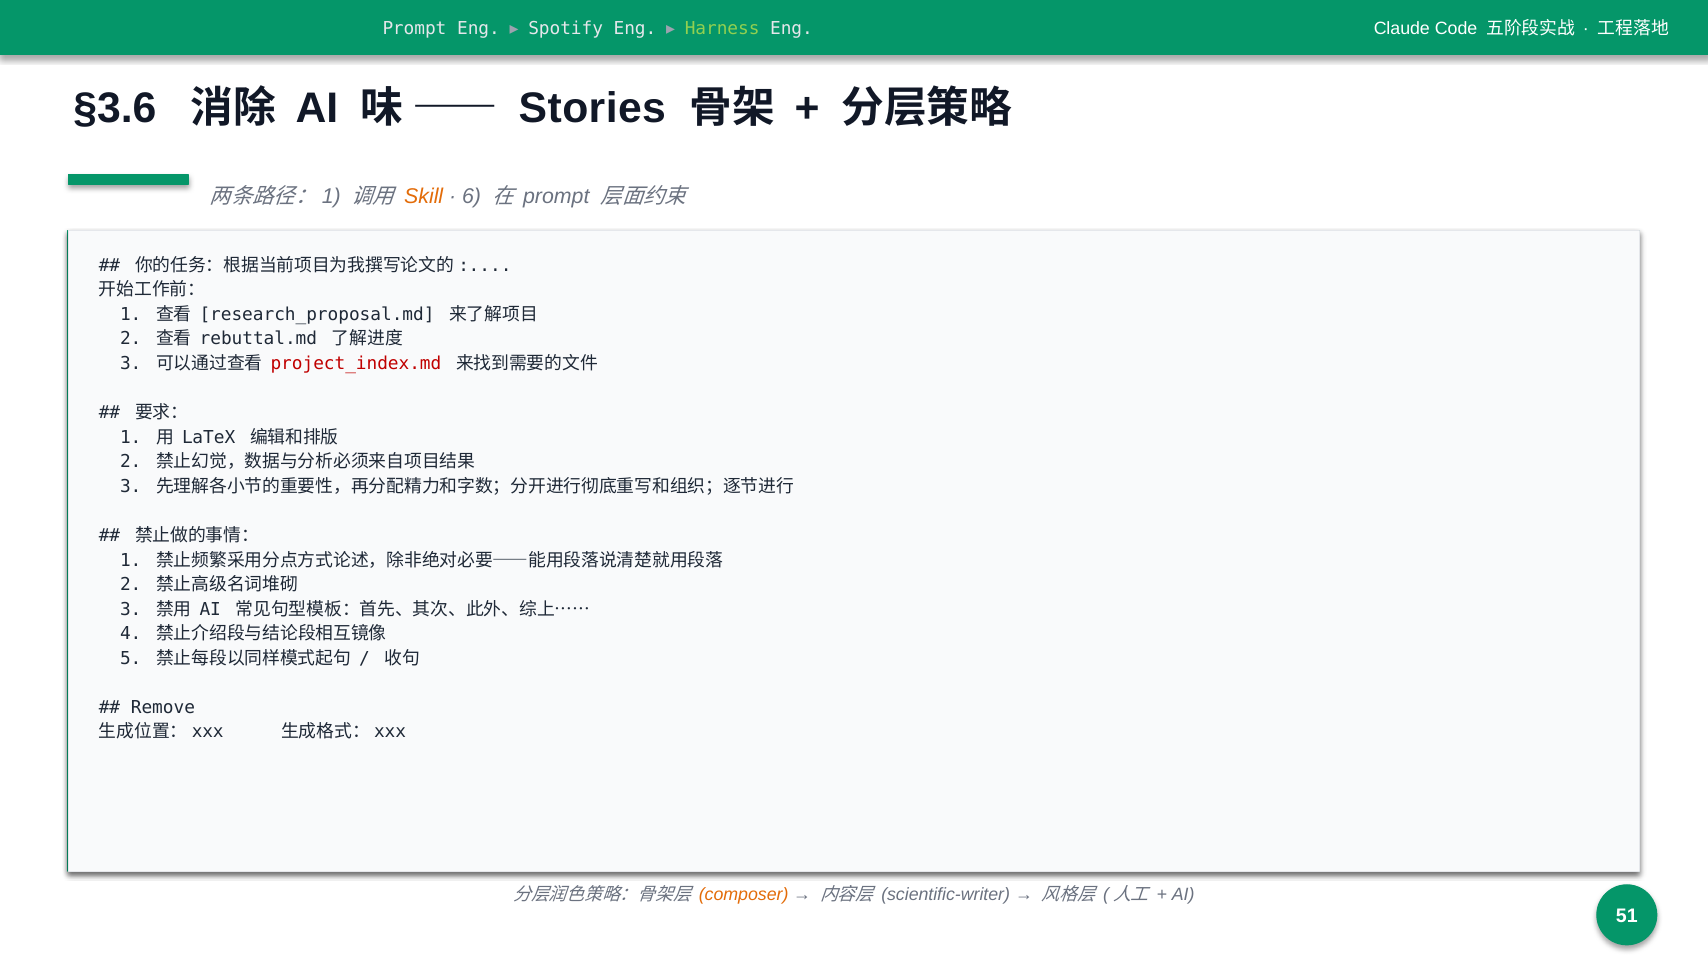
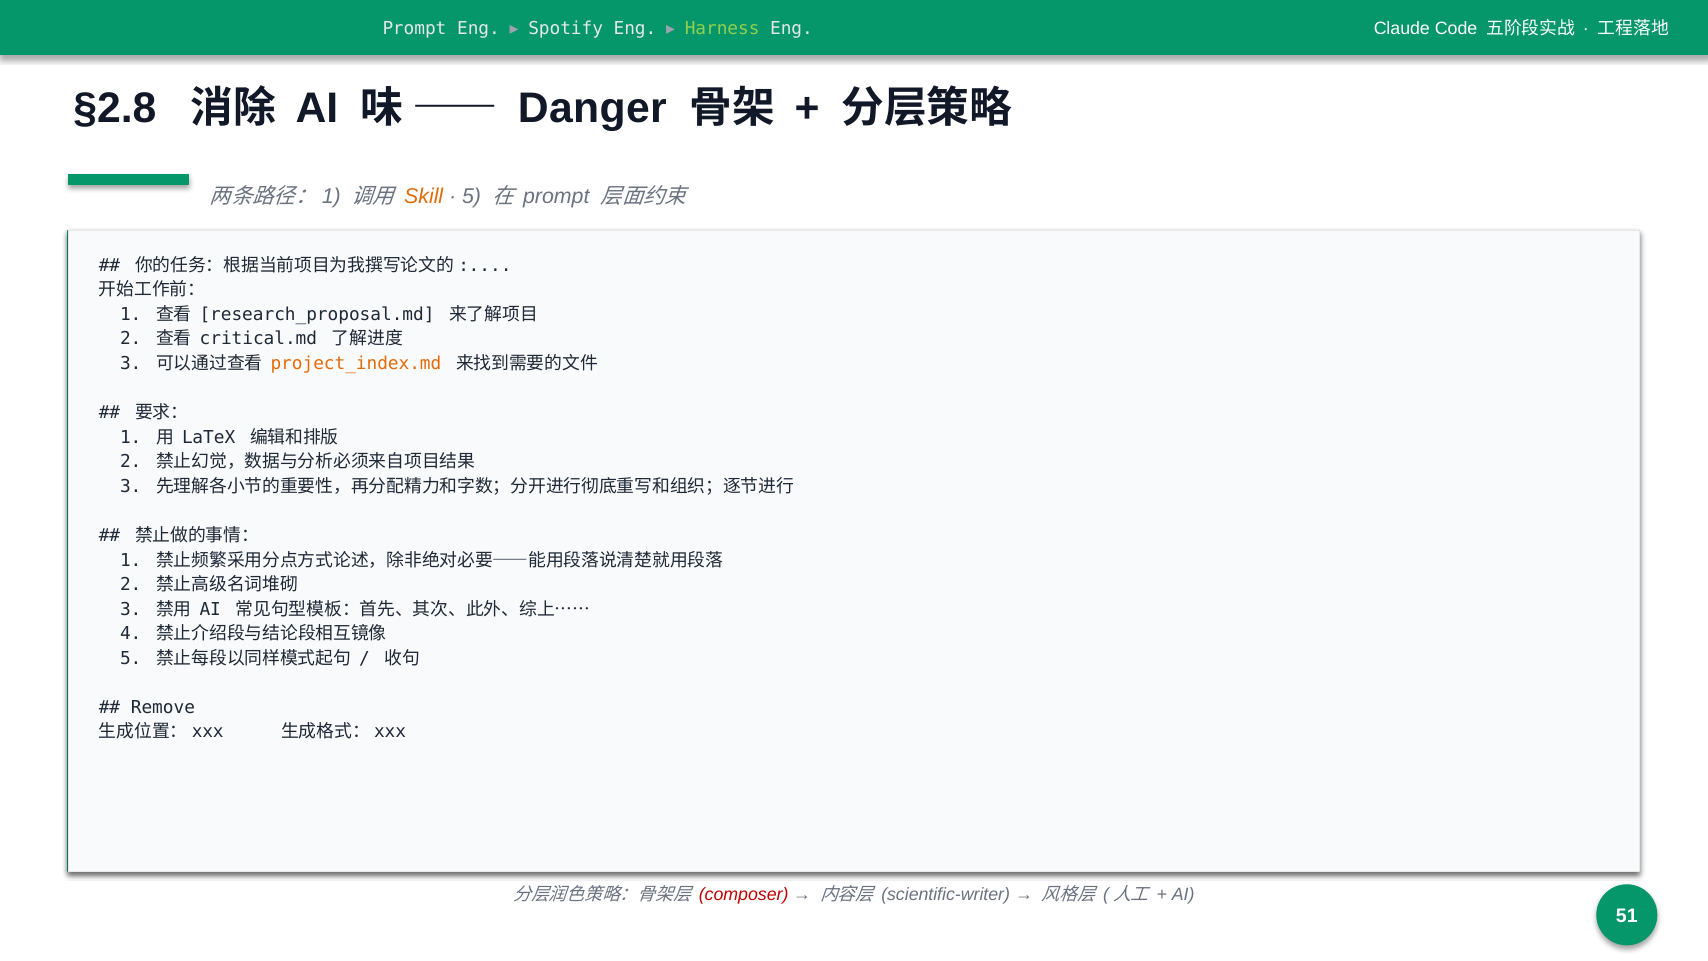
§3.6: §3.6 -> §2.8
Stories: Stories -> Danger
6 at (472, 196): 6 -> 5
rebuttal.md: rebuttal.md -> critical.md
project_index.md colour: red -> orange
composer colour: orange -> red
